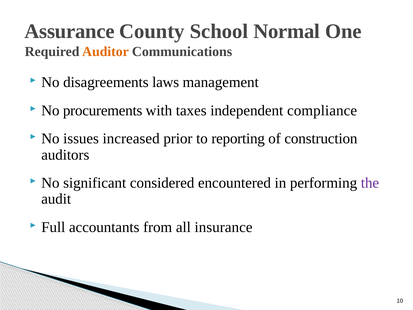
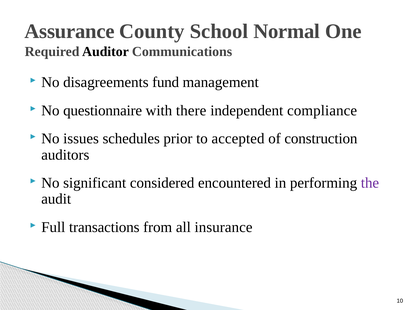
Auditor colour: orange -> black
laws: laws -> fund
procurements: procurements -> questionnaire
taxes: taxes -> there
increased: increased -> schedules
reporting: reporting -> accepted
accountants: accountants -> transactions
